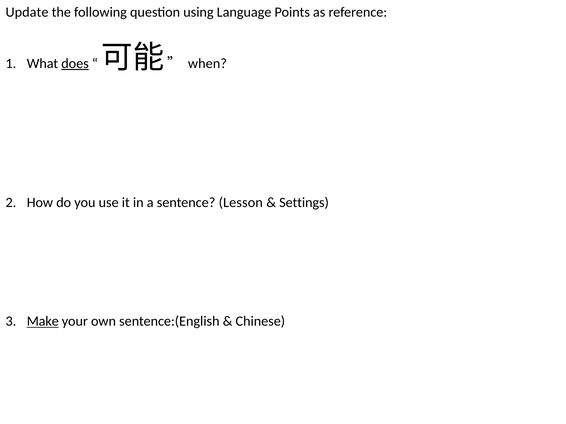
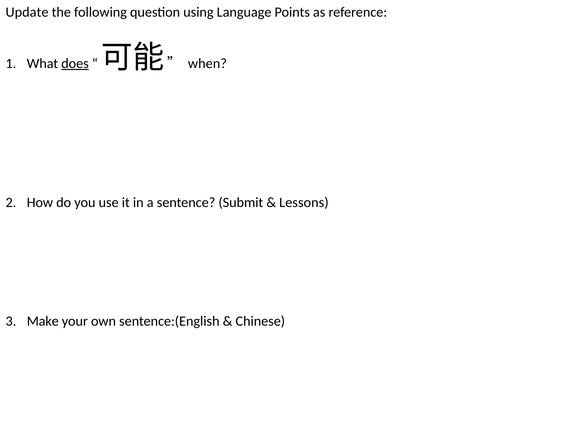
Lesson: Lesson -> Submit
Settings: Settings -> Lessons
Make underline: present -> none
